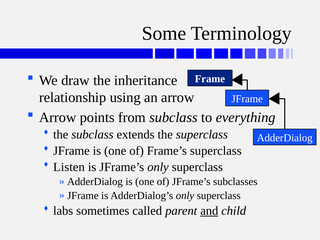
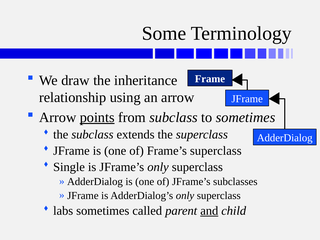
points underline: none -> present
to everything: everything -> sometimes
Listen: Listen -> Single
